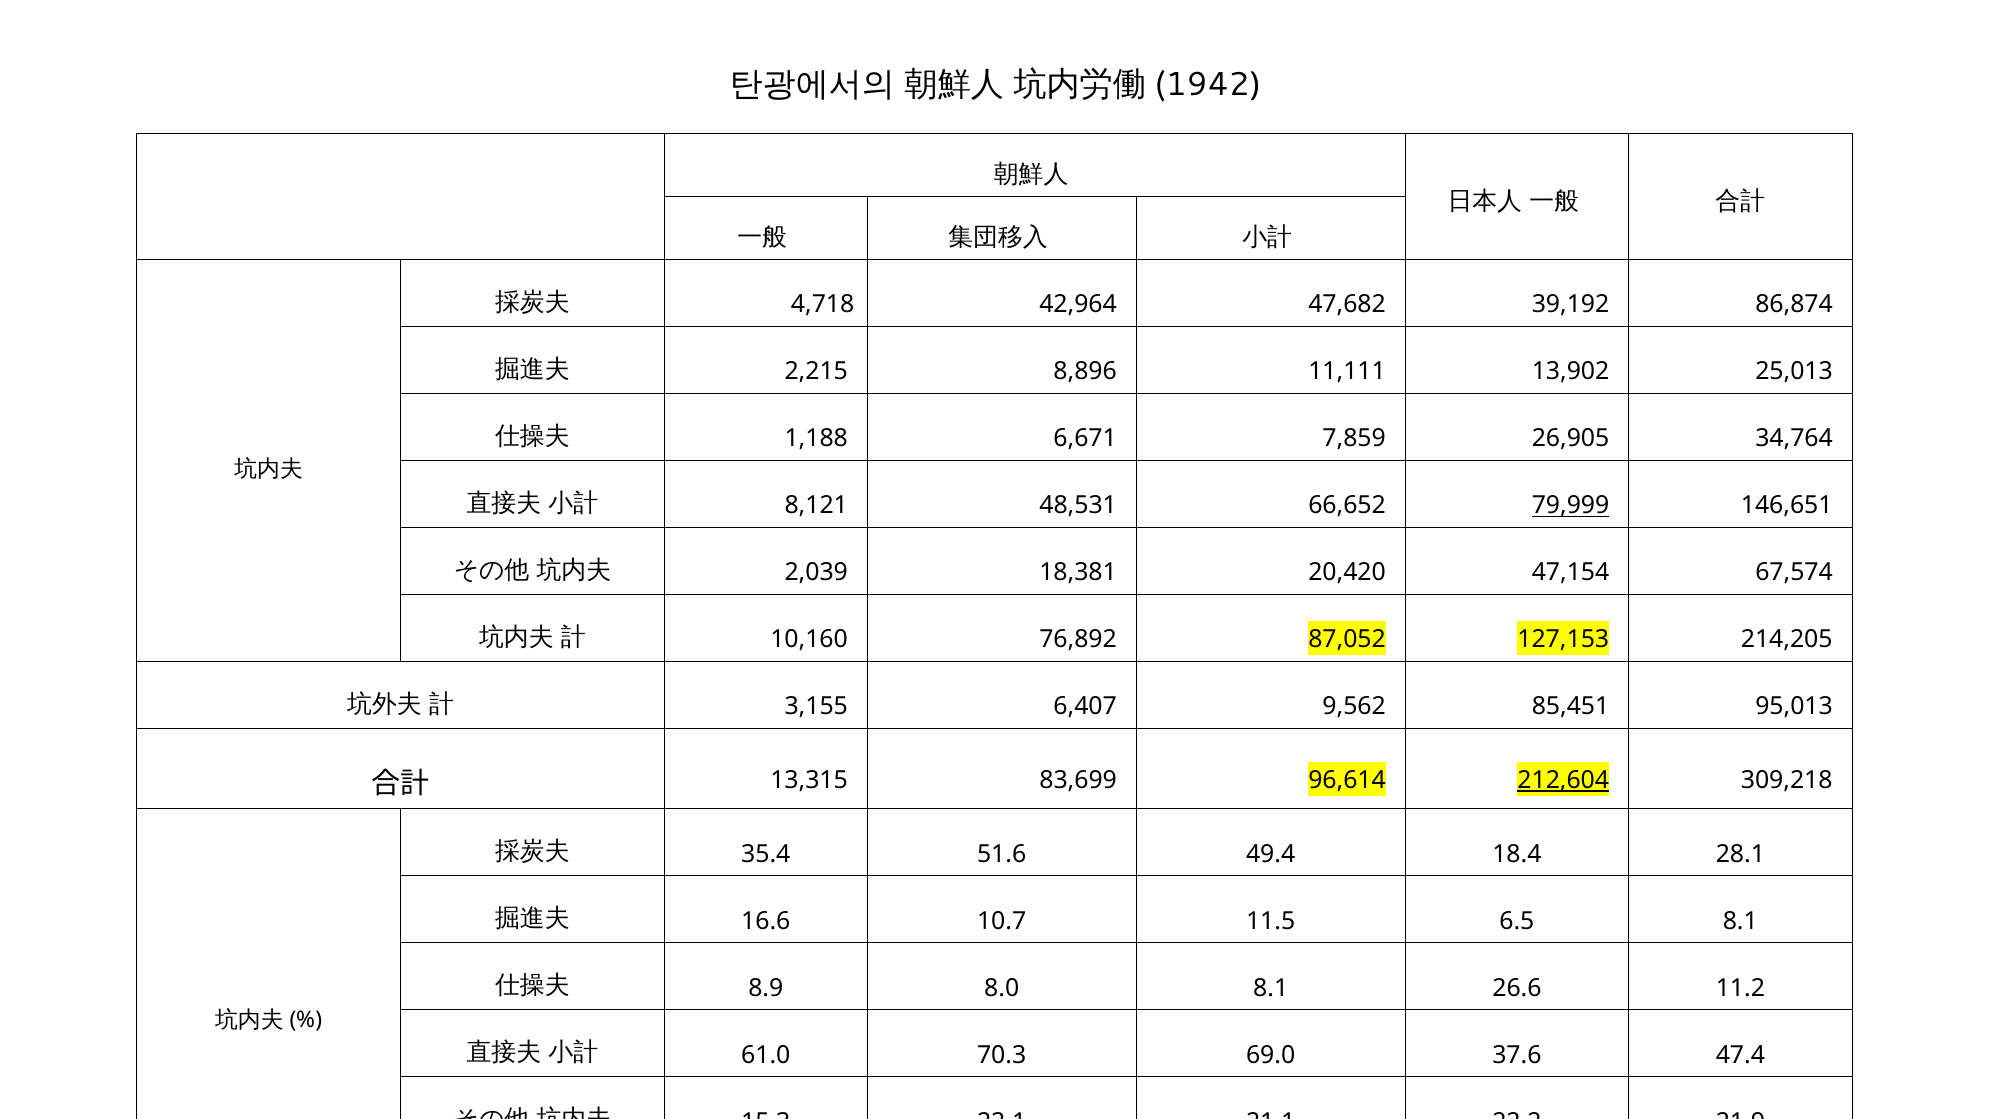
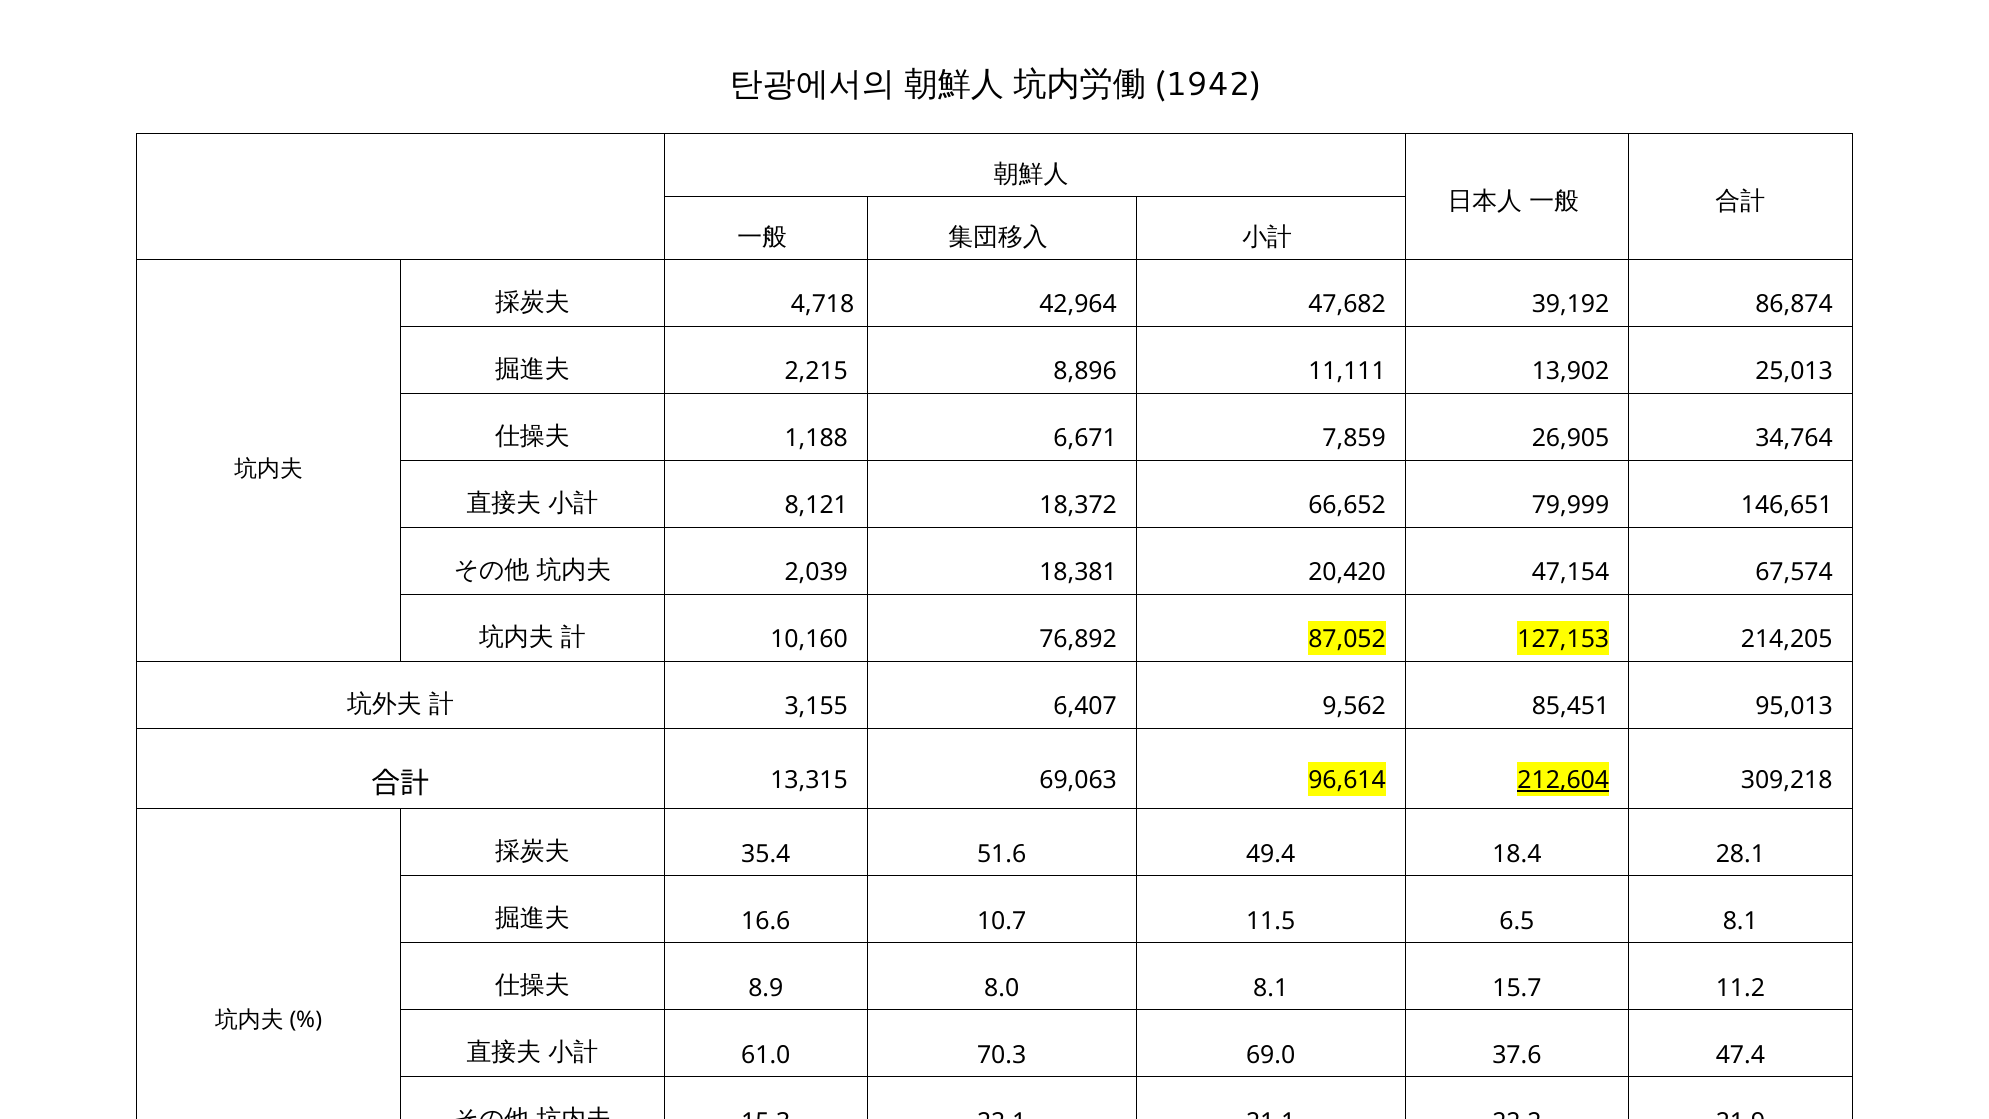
48,531: 48,531 -> 18,372
79,999 underline: present -> none
83,699: 83,699 -> 69,063
26.6: 26.6 -> 15.7
